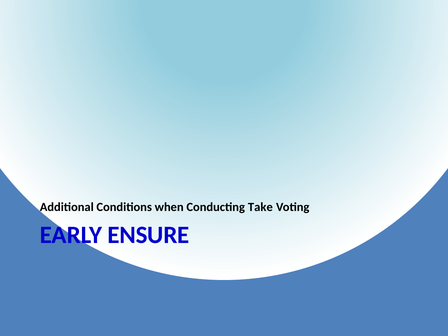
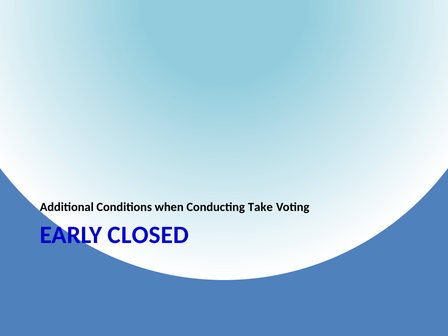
ENSURE: ENSURE -> CLOSED
